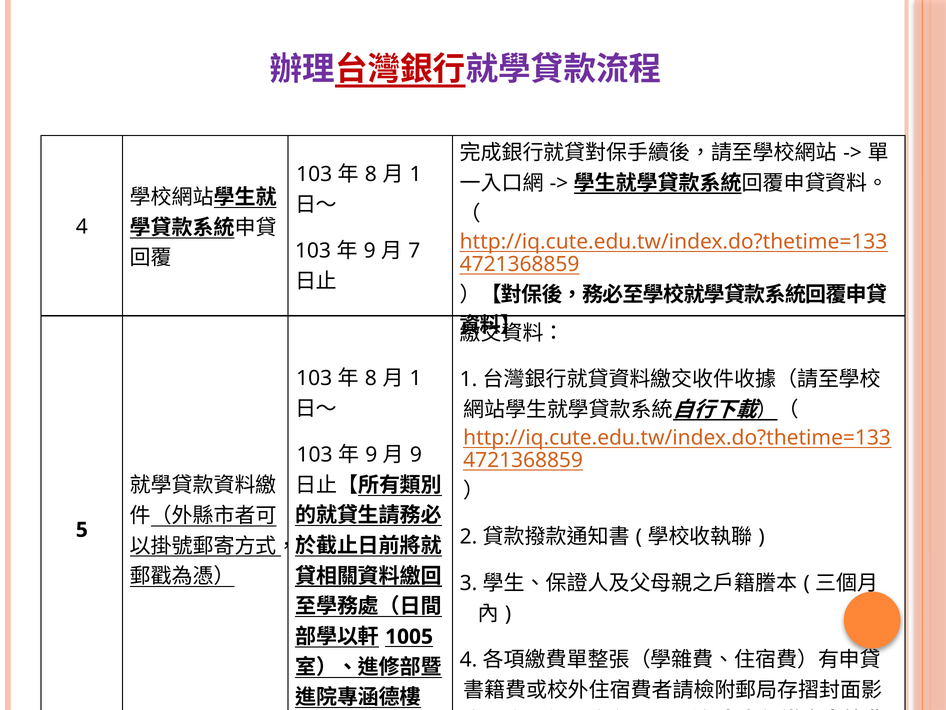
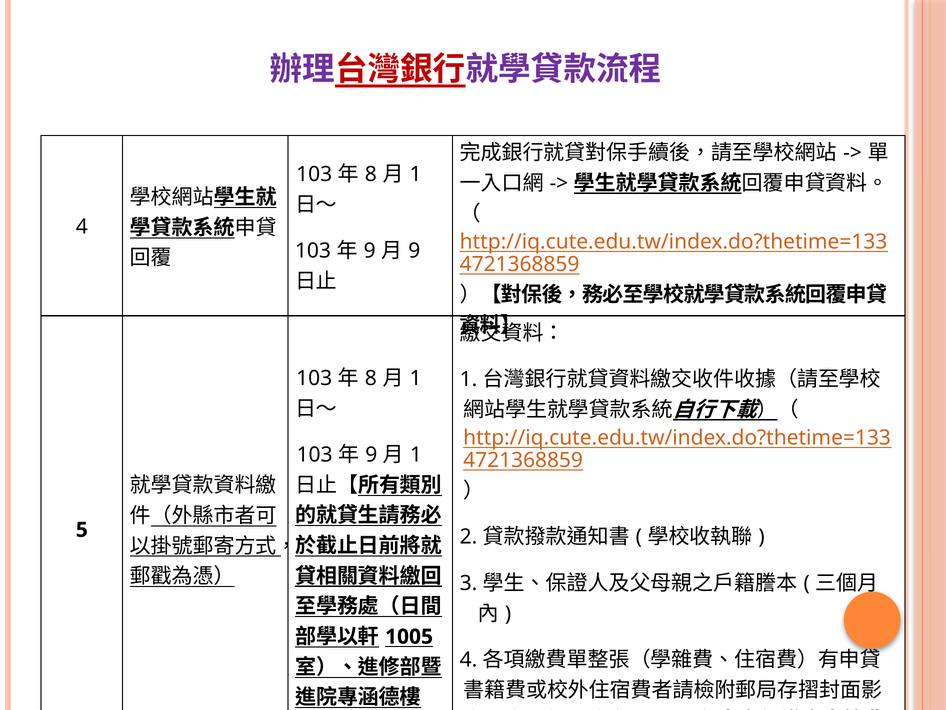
7 at (414, 251): 7 -> 9
9 at (416, 454): 9 -> 1
